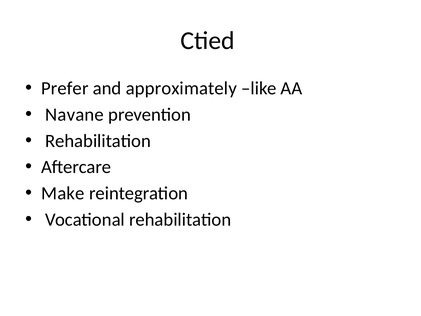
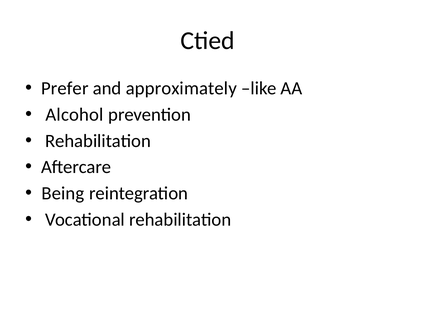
Navane: Navane -> Alcohol
Make: Make -> Being
